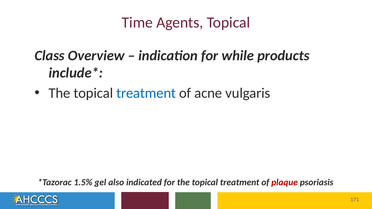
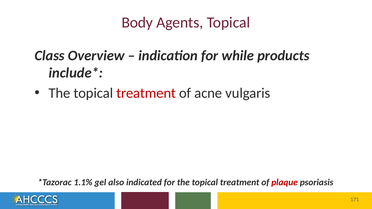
Time: Time -> Body
treatment at (146, 93) colour: blue -> red
1.5%: 1.5% -> 1.1%
